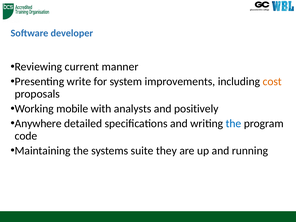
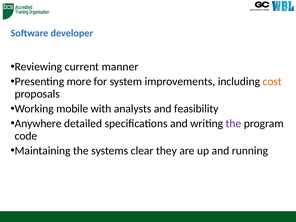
write: write -> more
positively: positively -> feasibility
the at (233, 123) colour: blue -> purple
suite: suite -> clear
